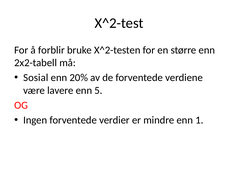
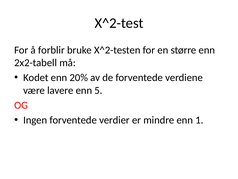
Sosial: Sosial -> Kodet
